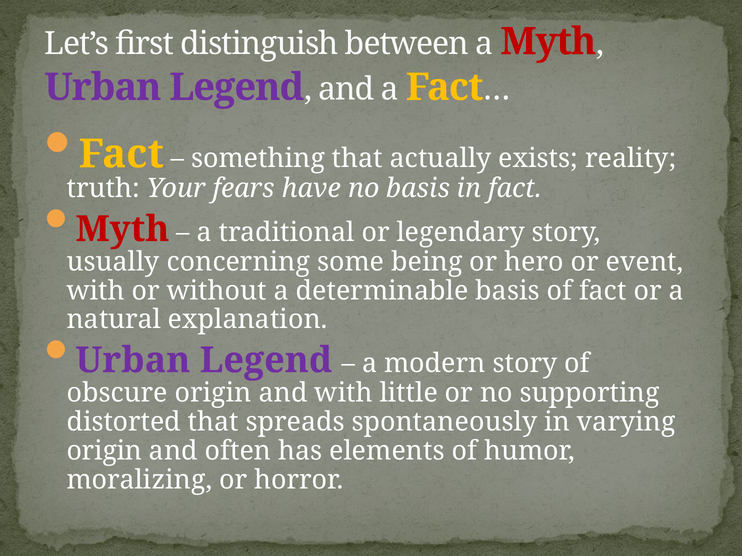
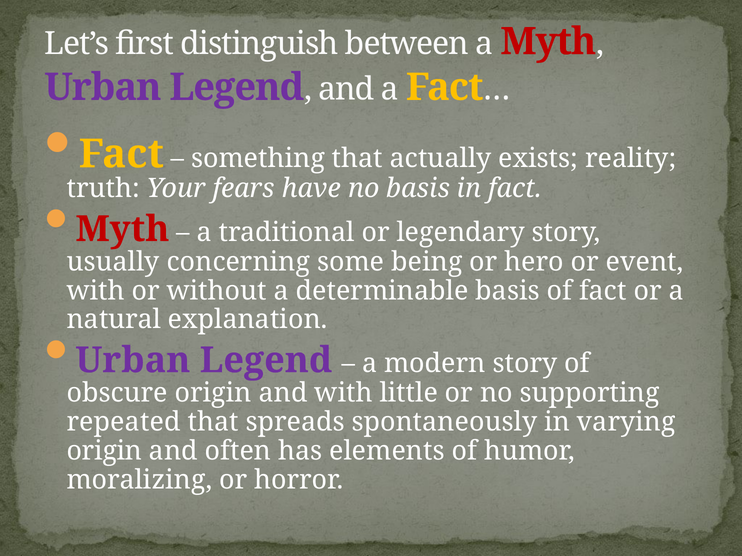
distorted: distorted -> repeated
